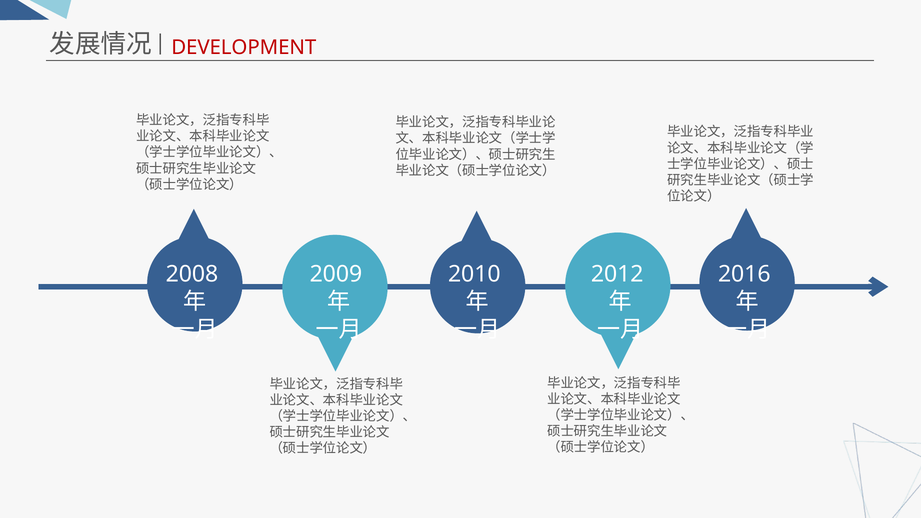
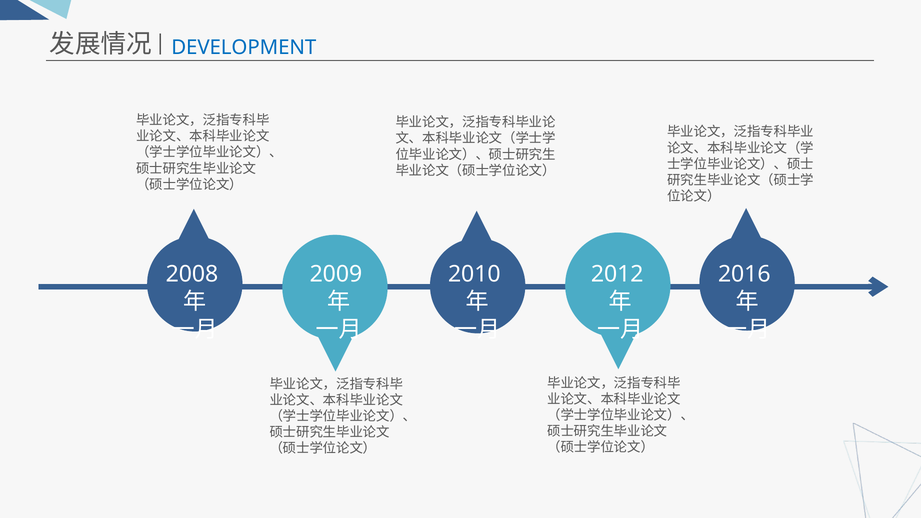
DEVELOPMENT colour: red -> blue
